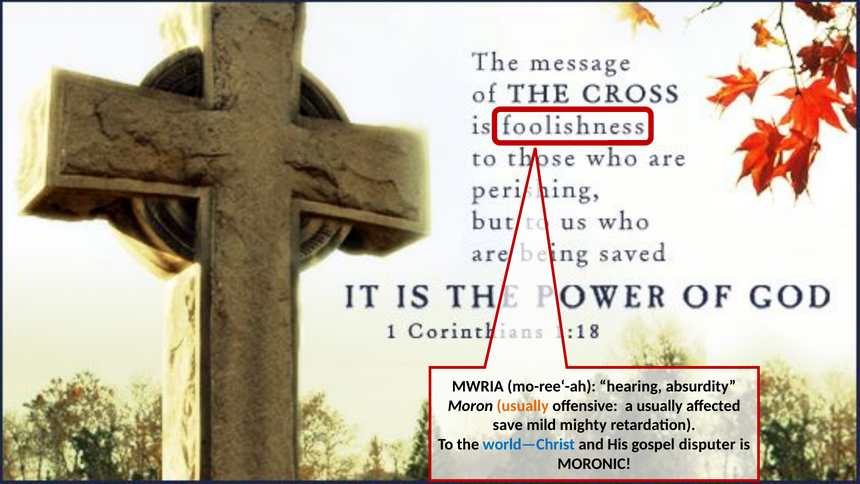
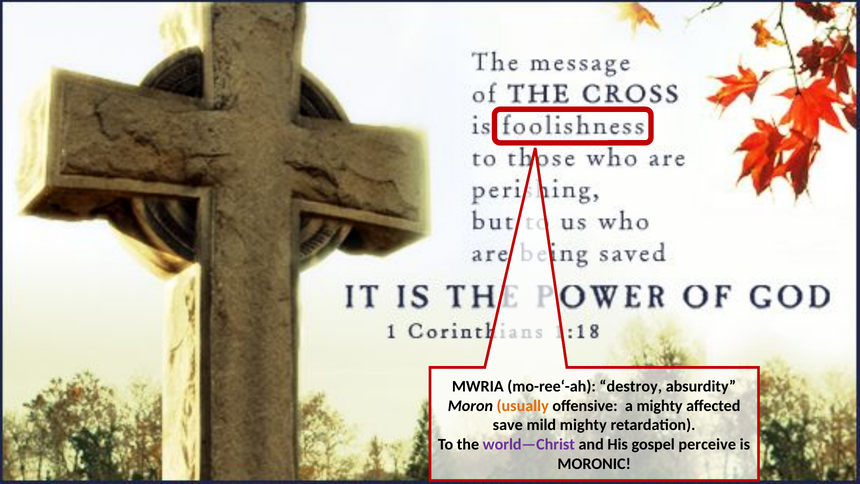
hearing: hearing -> destroy
a usually: usually -> mighty
world—Christ colour: blue -> purple
disputer: disputer -> perceive
